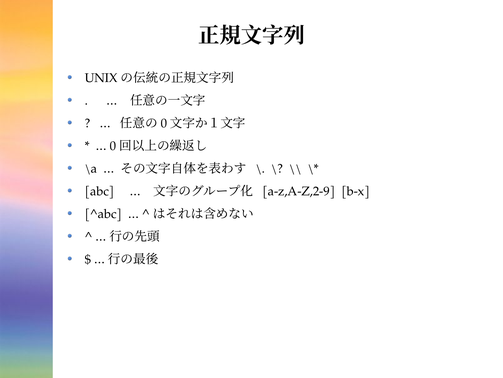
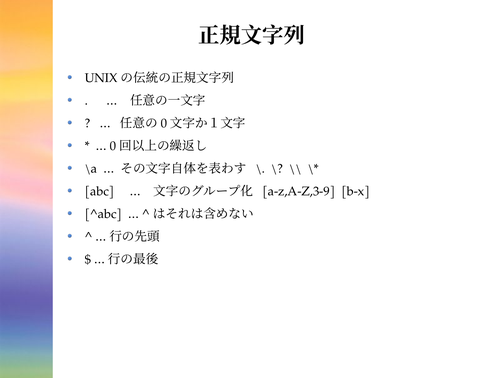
a-z,A-Z,2-9: a-z,A-Z,2-9 -> a-z,A-Z,3-9
